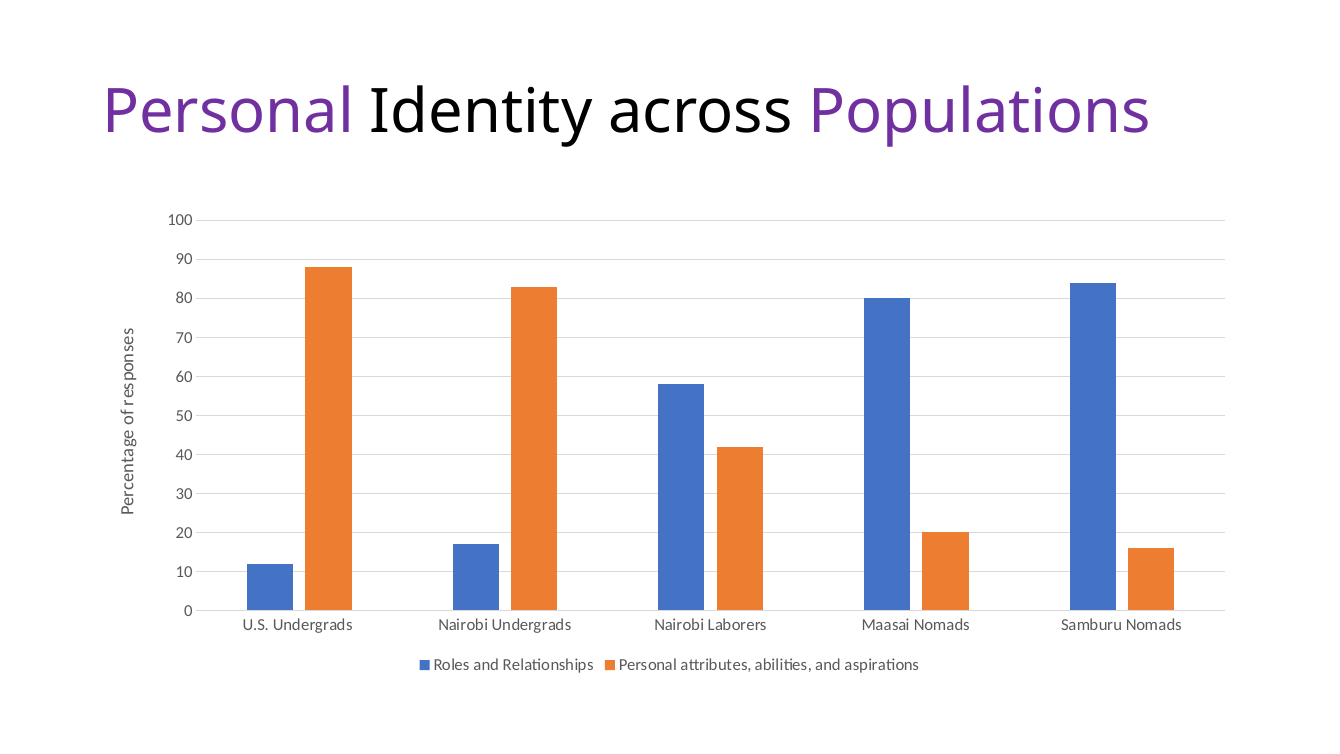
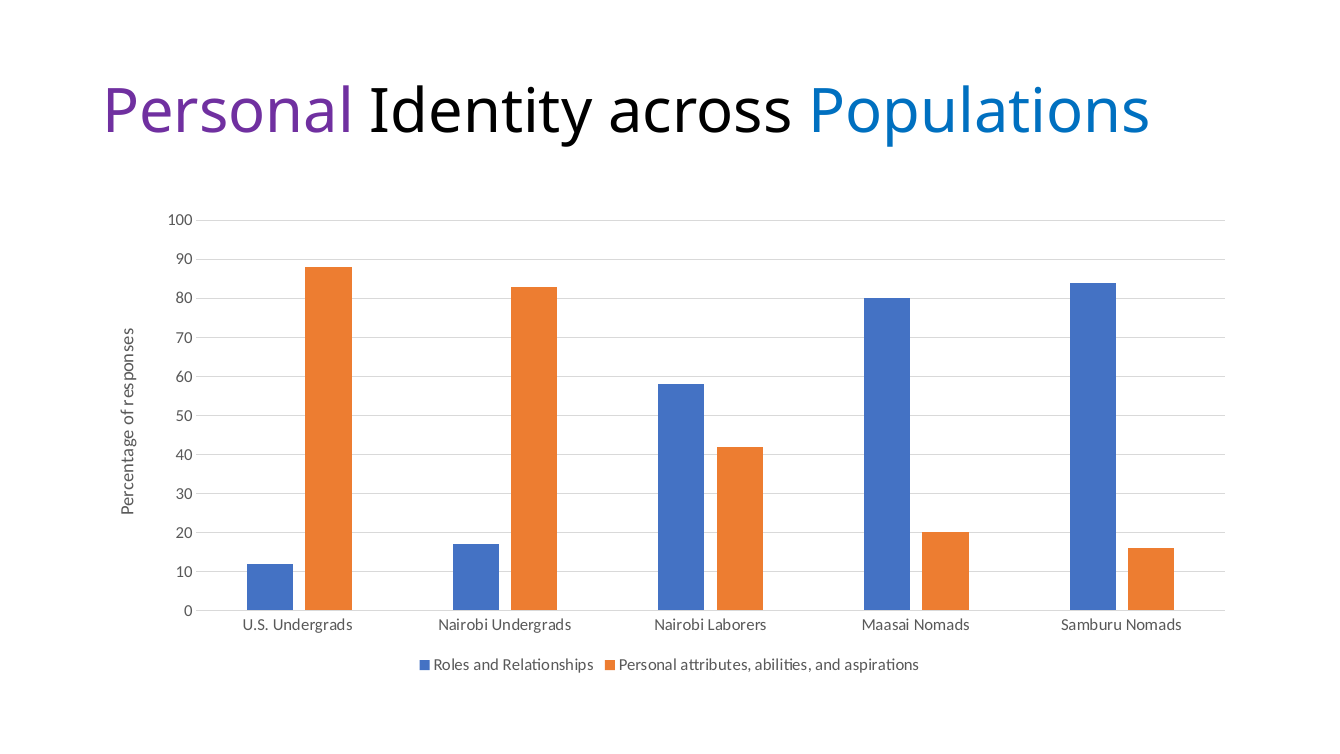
Populations colour: purple -> blue
